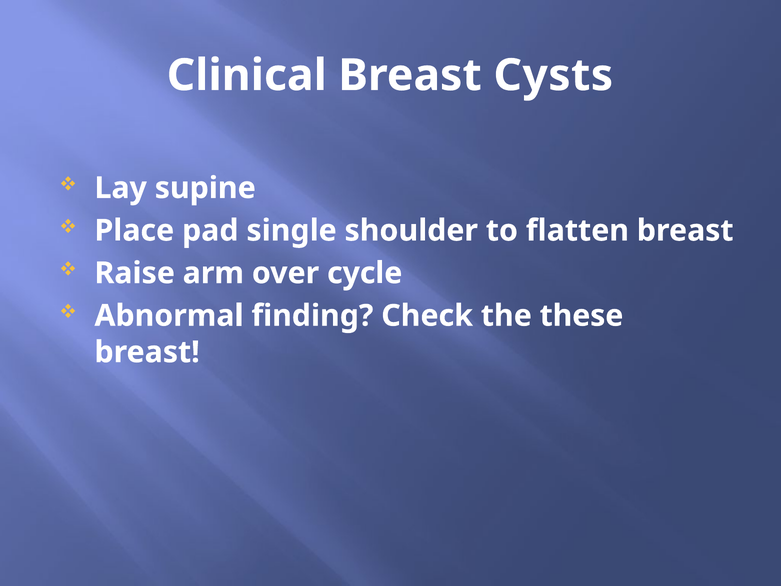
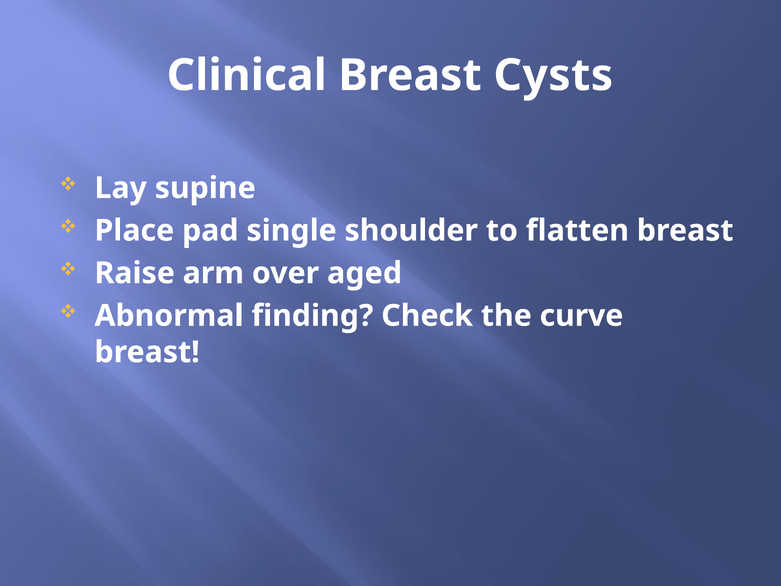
cycle: cycle -> aged
these: these -> curve
